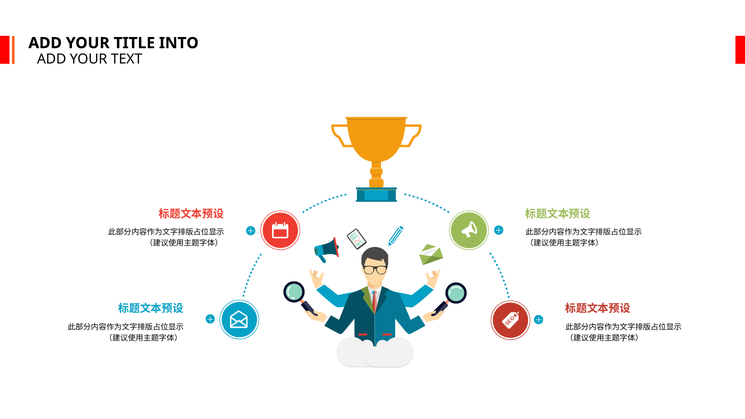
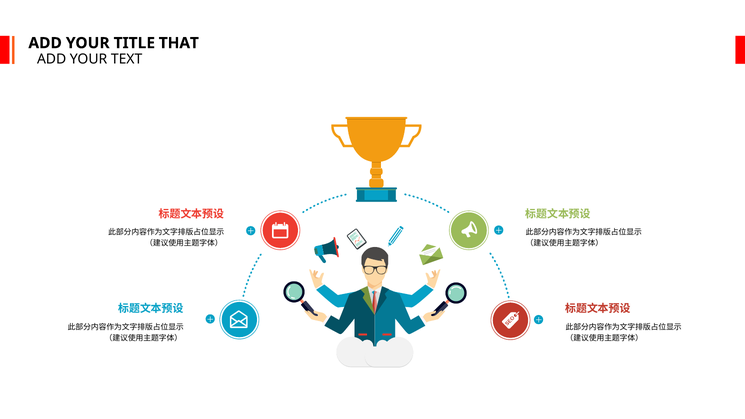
INTO: INTO -> THAT
